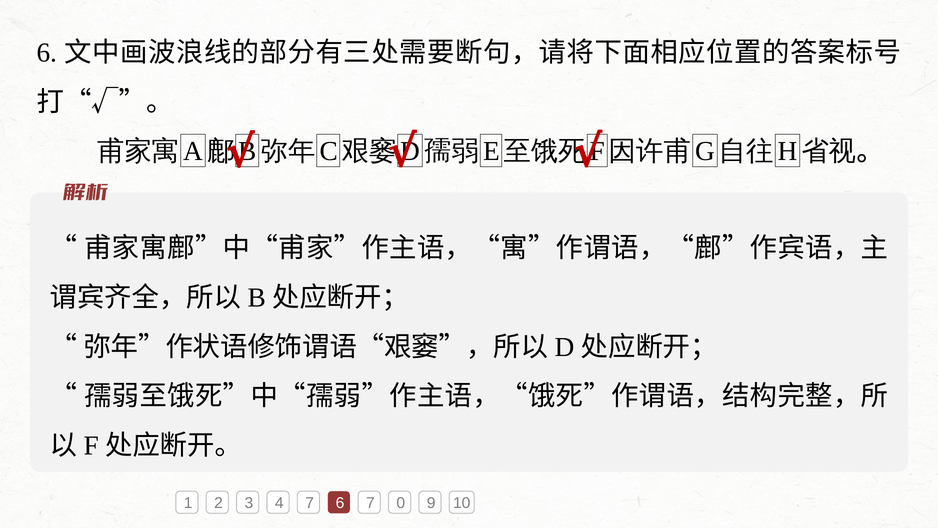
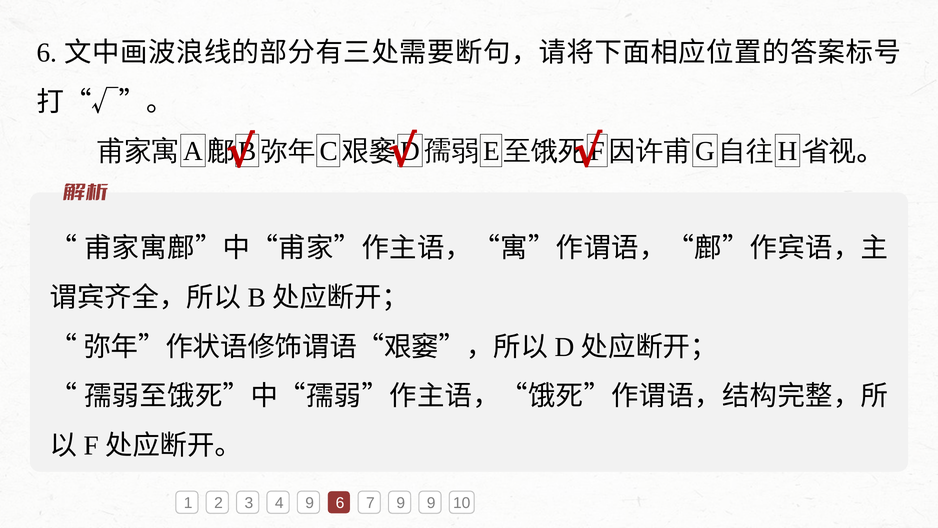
4 7: 7 -> 9
7 0: 0 -> 9
